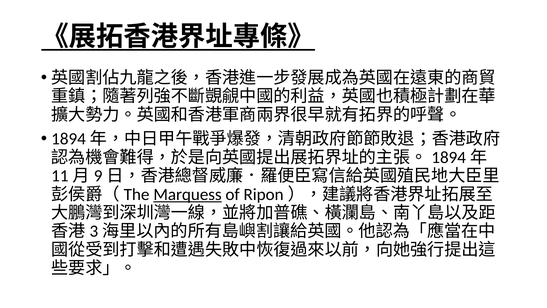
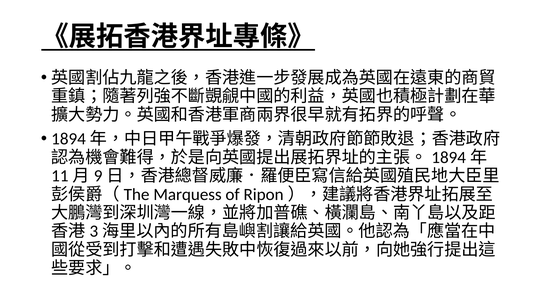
Marquess underline: present -> none
